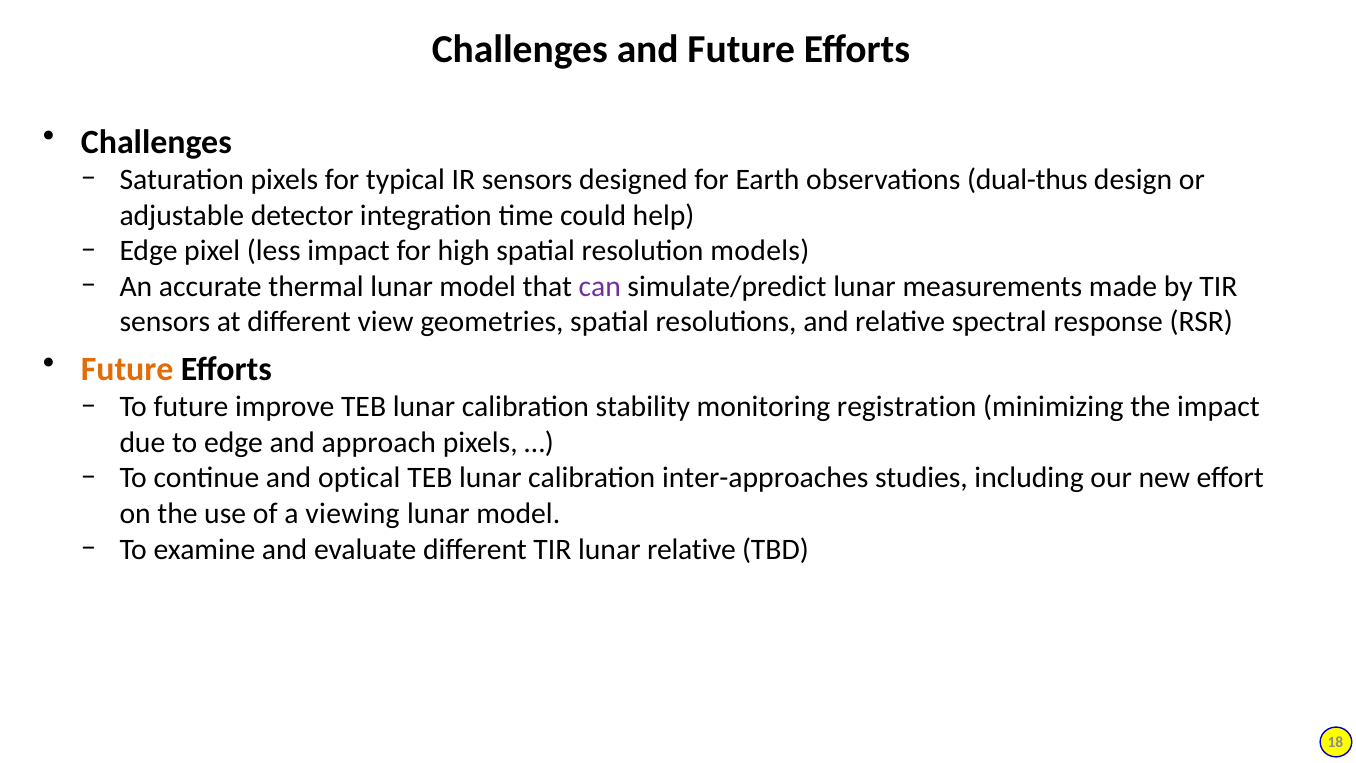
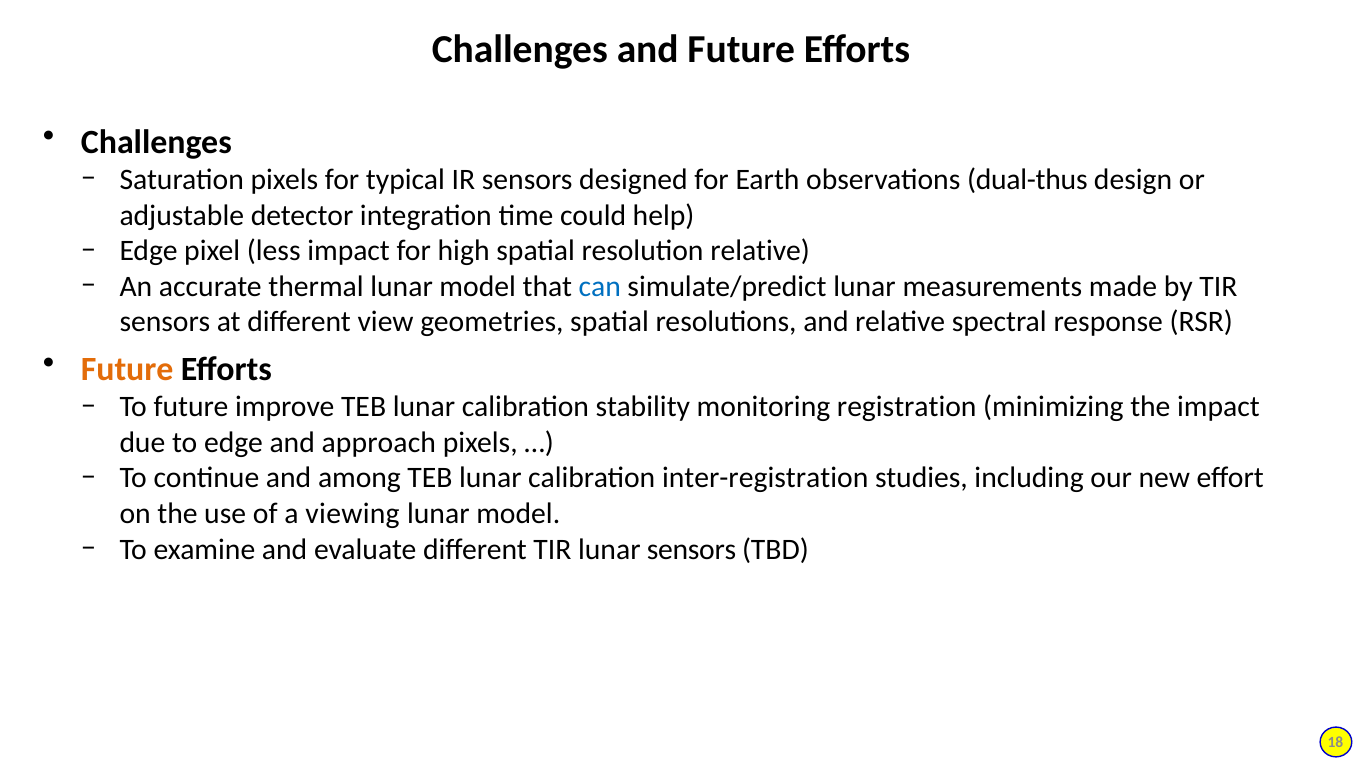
resolution models: models -> relative
can colour: purple -> blue
optical: optical -> among
inter-approaches: inter-approaches -> inter-registration
lunar relative: relative -> sensors
